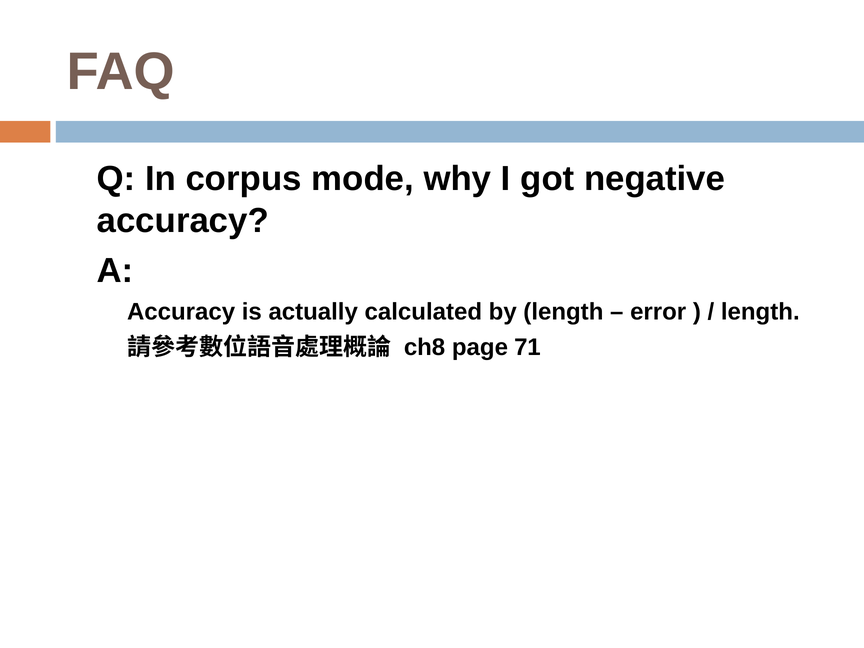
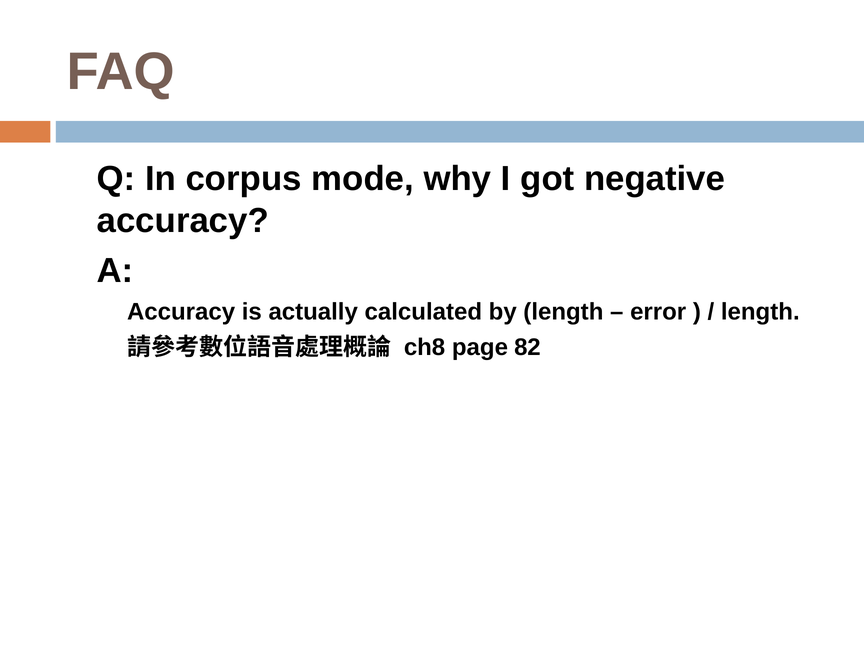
71: 71 -> 82
